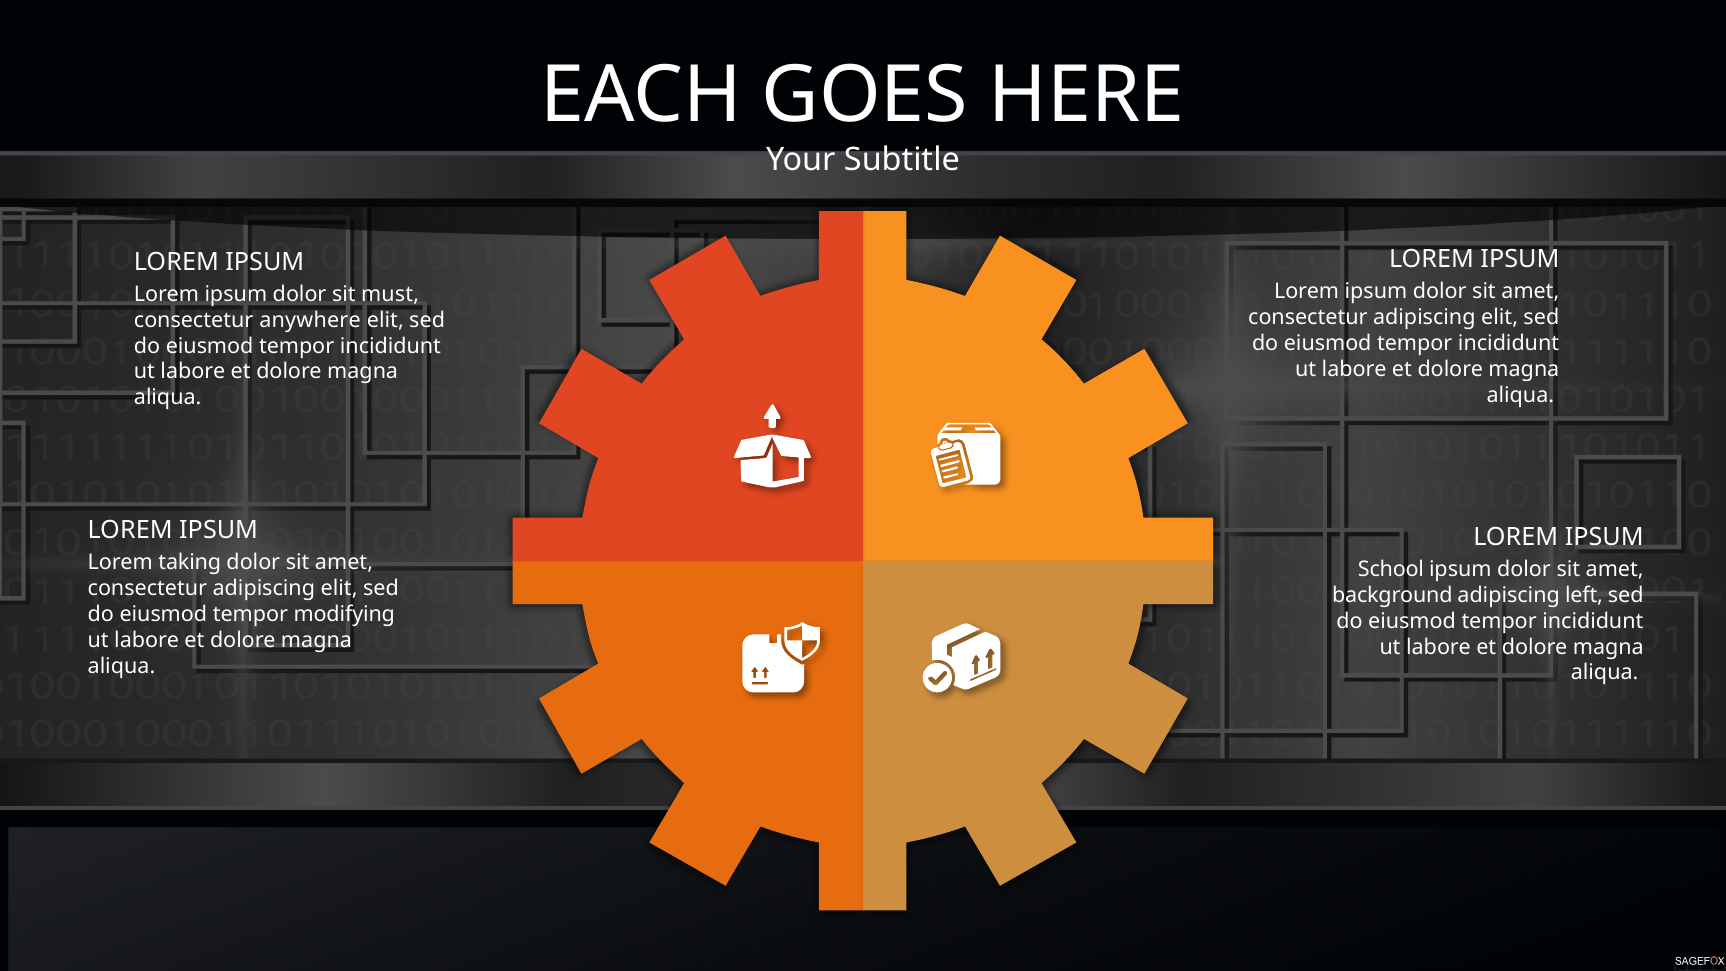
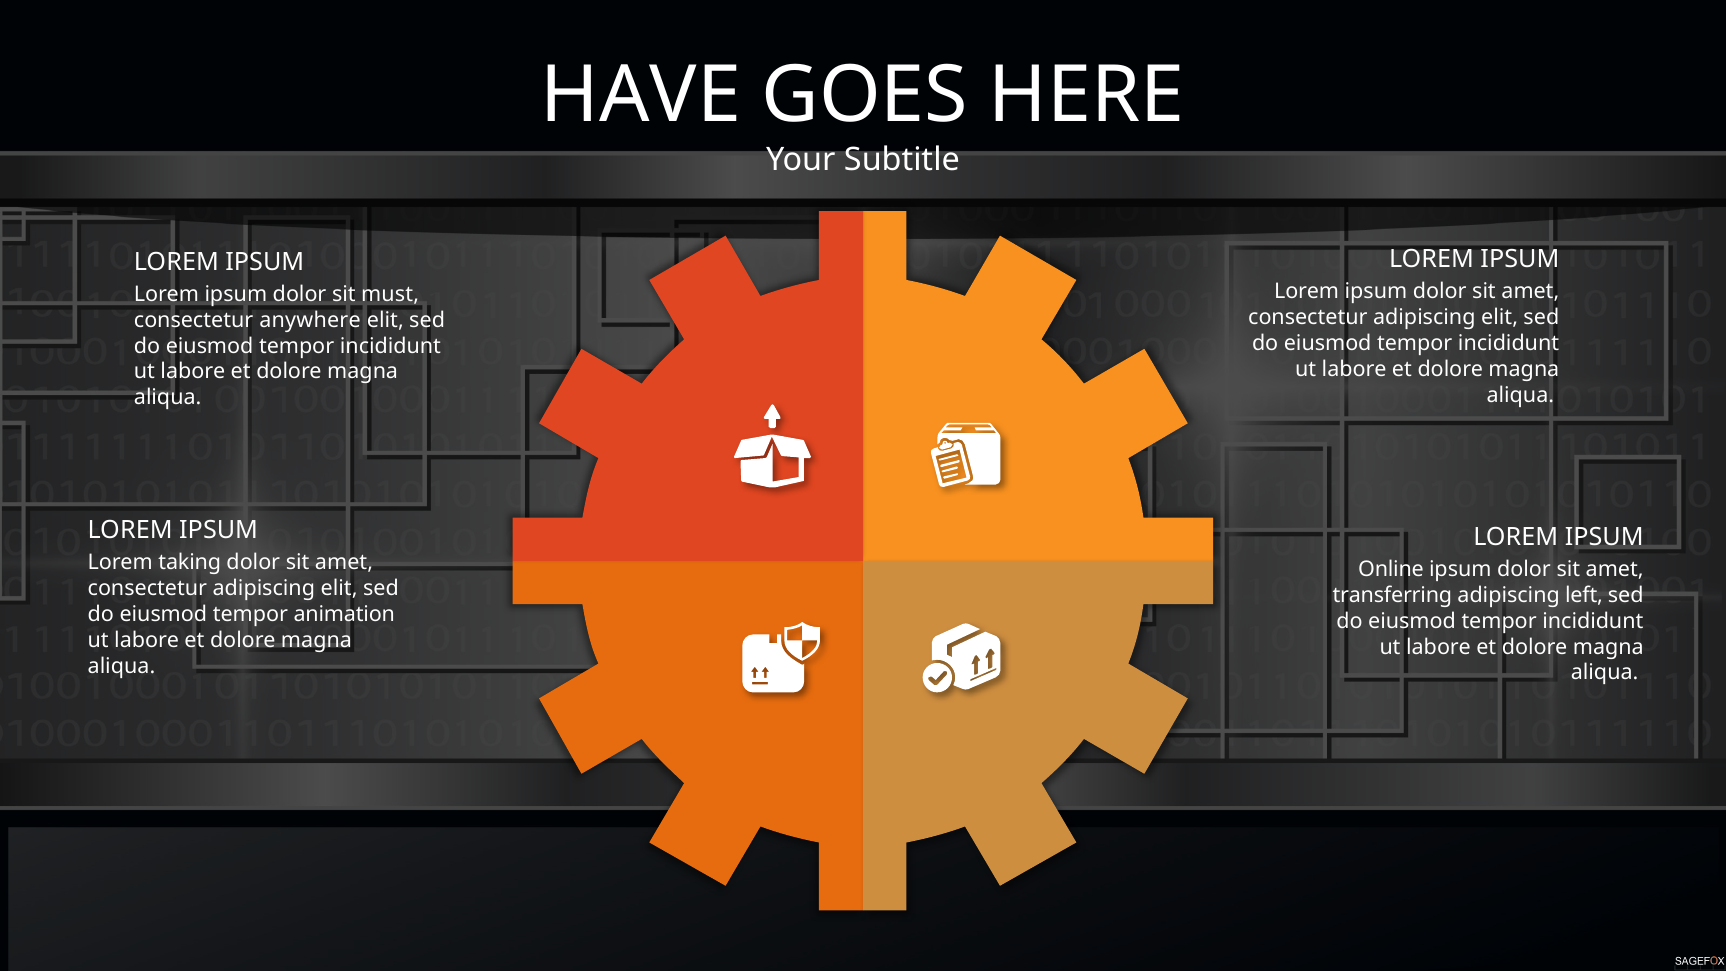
EACH: EACH -> HAVE
School: School -> Online
background: background -> transferring
modifying: modifying -> animation
